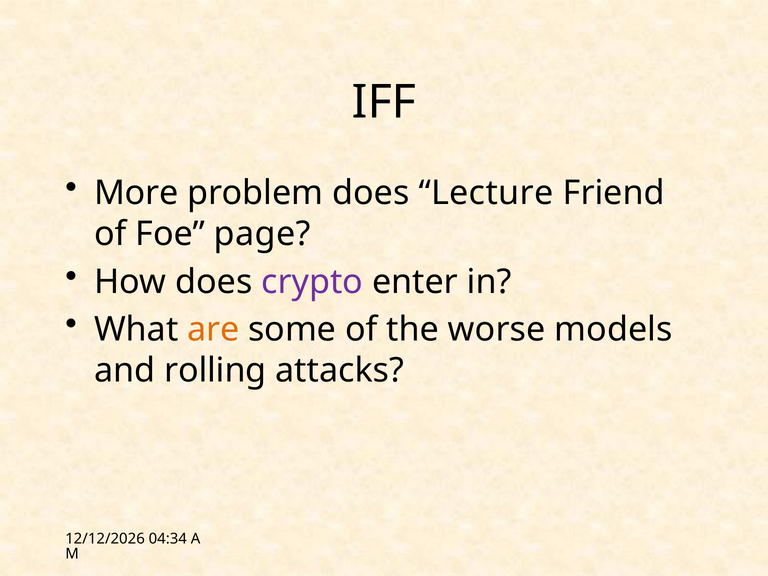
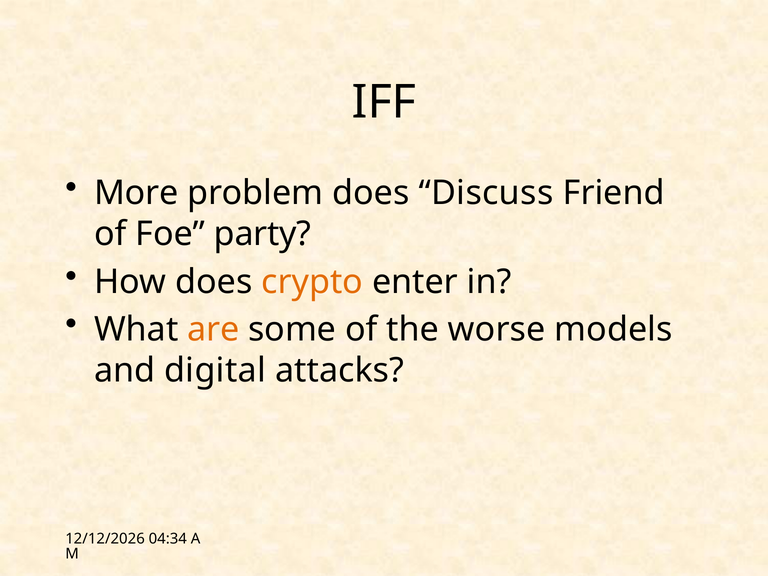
Lecture: Lecture -> Discuss
page: page -> party
crypto colour: purple -> orange
rolling: rolling -> digital
